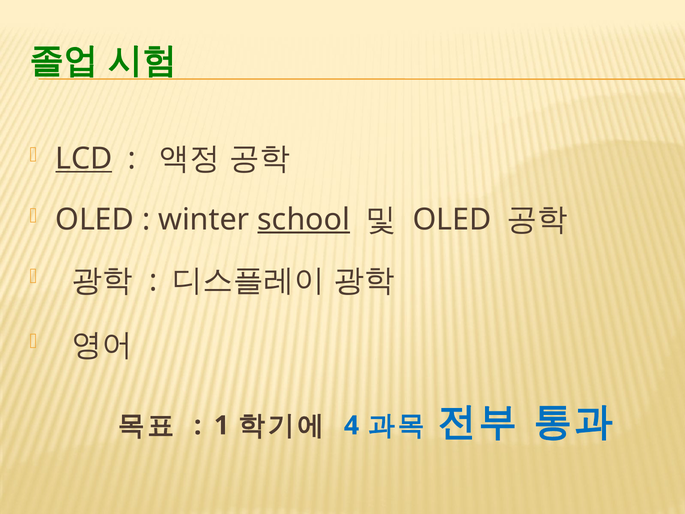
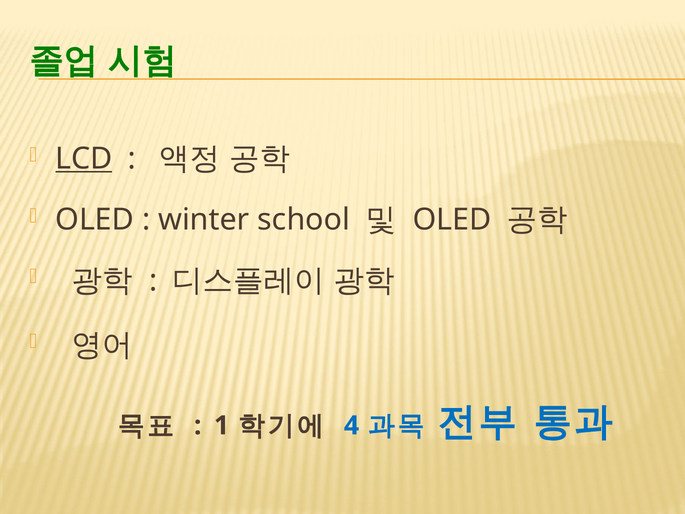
school underline: present -> none
